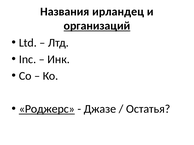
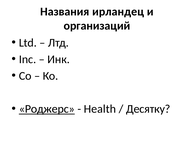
организаций underline: present -> none
Джазе: Джазе -> Health
Остатья: Остатья -> Десятку
